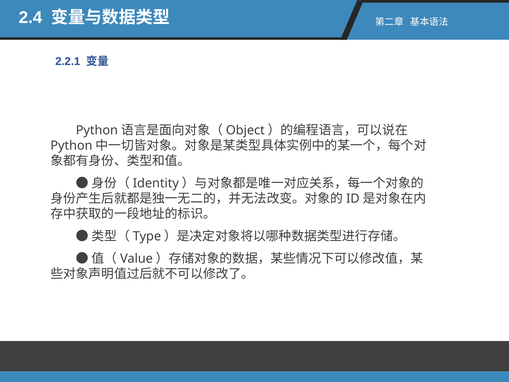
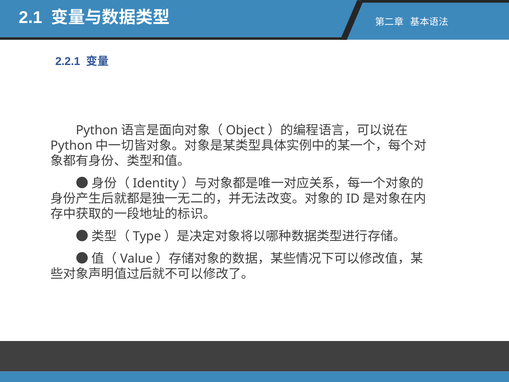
2.4: 2.4 -> 2.1
